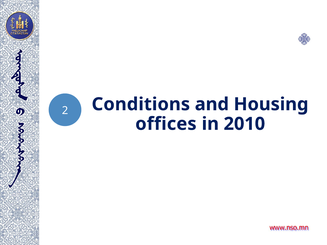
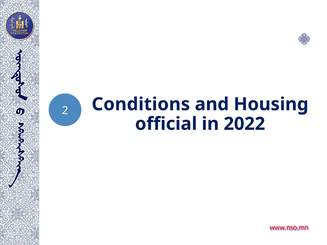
offices: offices -> official
2010: 2010 -> 2022
